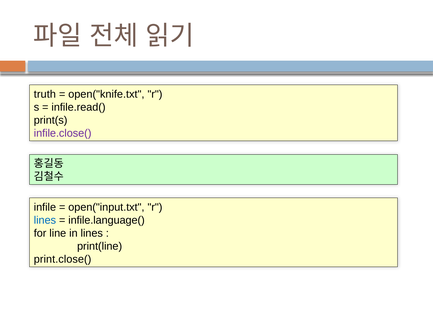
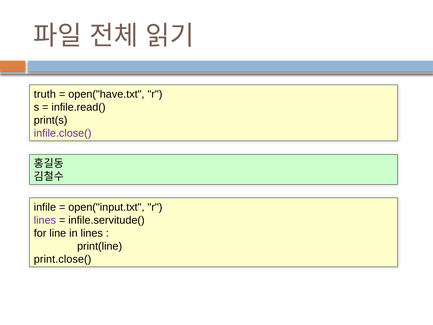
open("knife.txt: open("knife.txt -> open("have.txt
lines at (45, 220) colour: blue -> purple
infile.language(: infile.language( -> infile.servitude(
